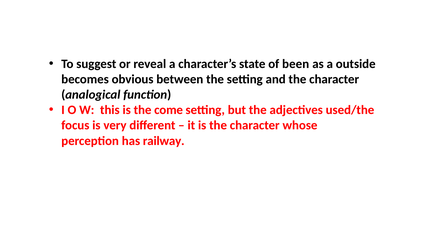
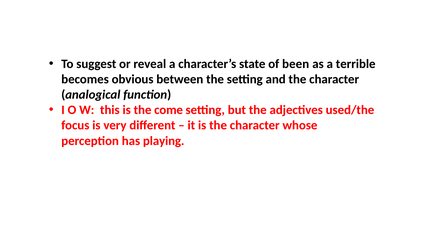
outside: outside -> terrible
railway: railway -> playing
